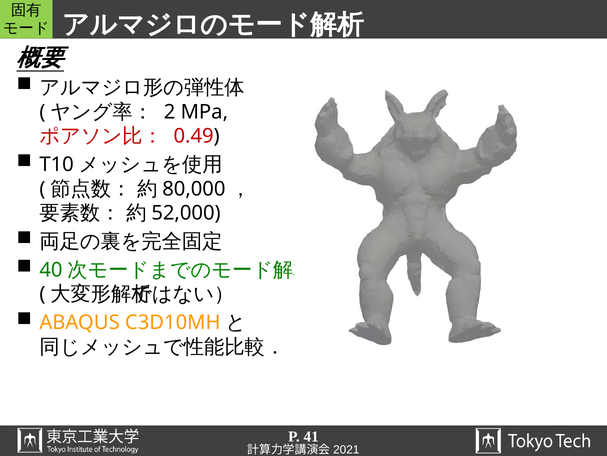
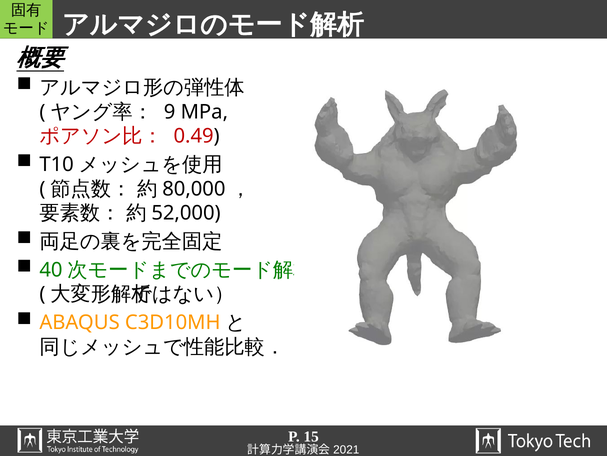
2: 2 -> 9
41: 41 -> 15
